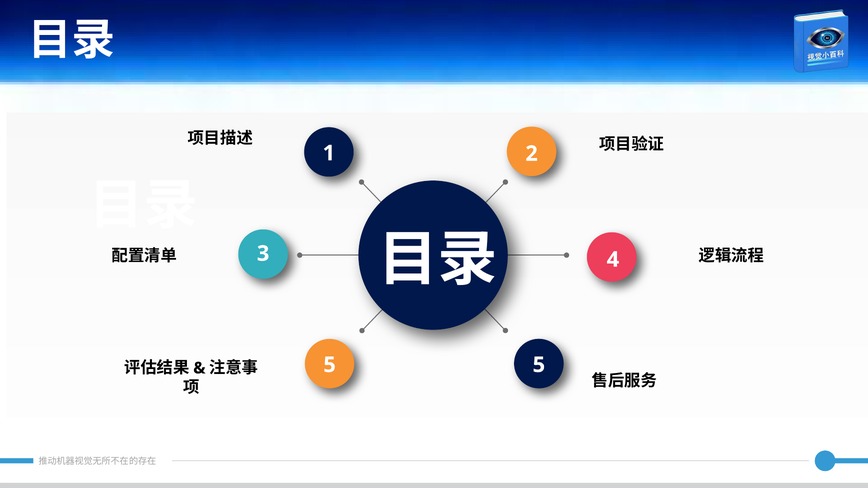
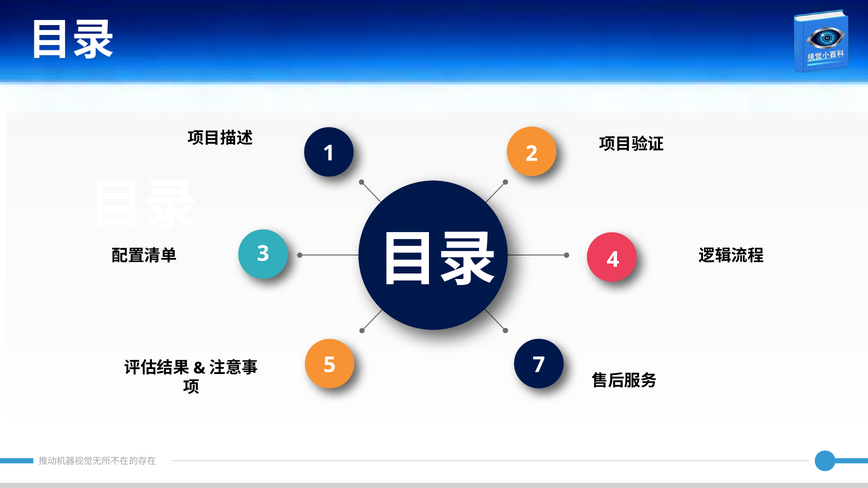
5 5: 5 -> 7
